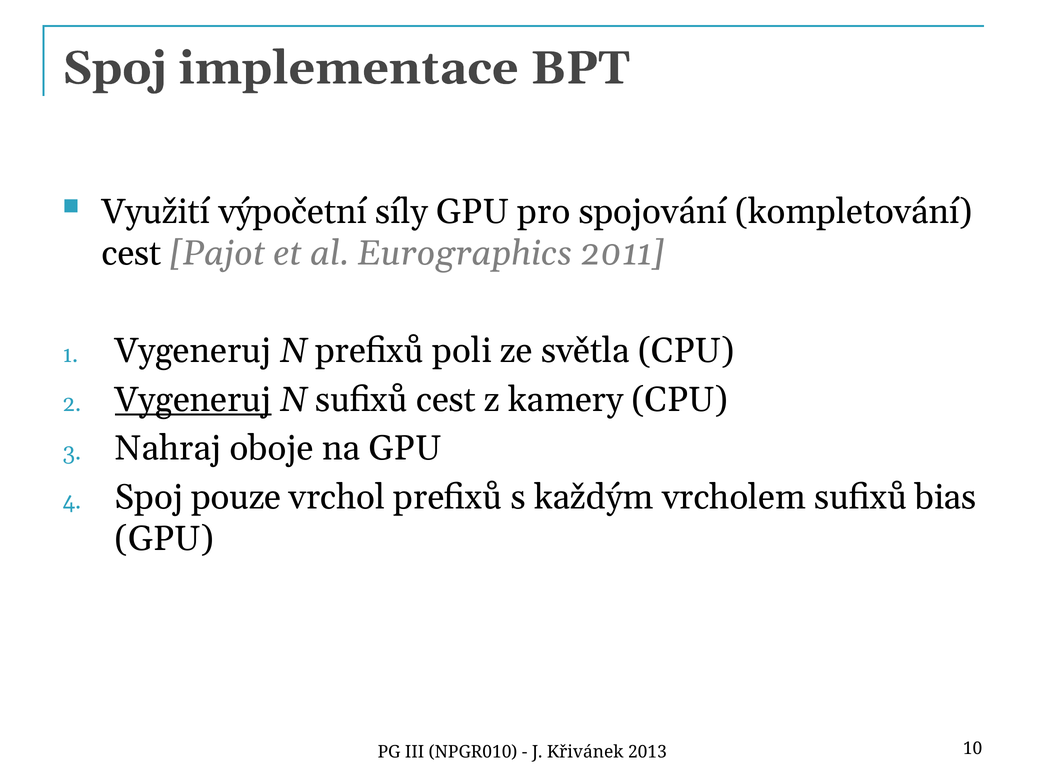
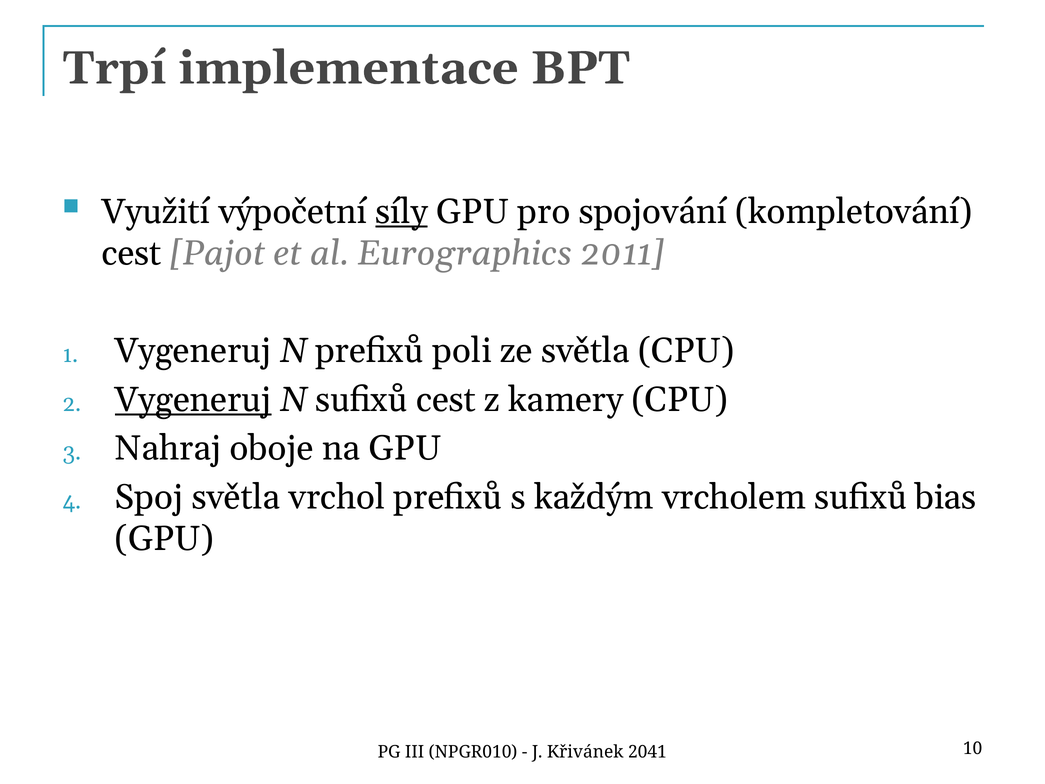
Spoj at (115, 68): Spoj -> Trpí
síly underline: none -> present
Spoj pouze: pouze -> světla
2013: 2013 -> 2041
